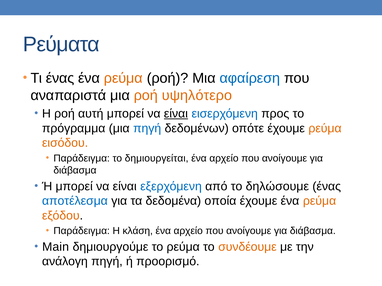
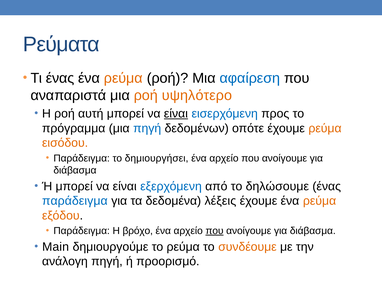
δημιουργείται: δημιουργείται -> δημιουργήσει
αποτέλεσμα at (75, 201): αποτέλεσμα -> παράδειγμα
οποία: οποία -> λέξεις
κλάση: κλάση -> βρόχο
που at (215, 231) underline: none -> present
